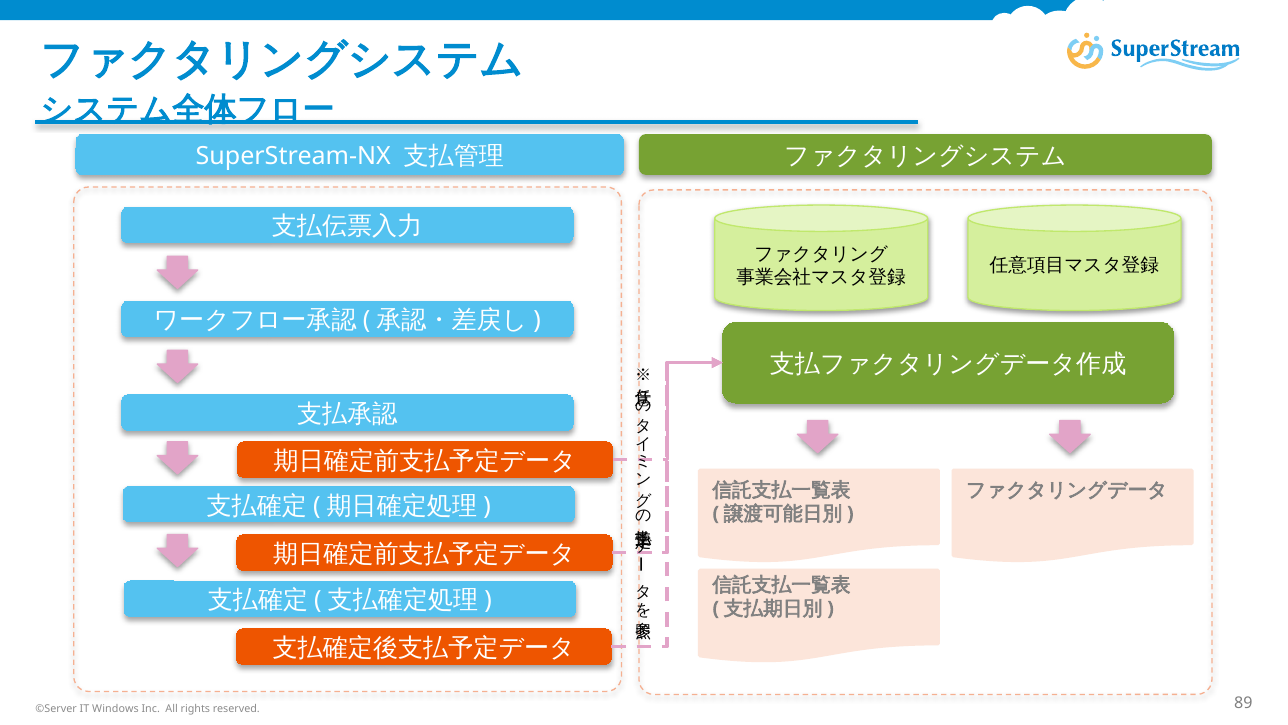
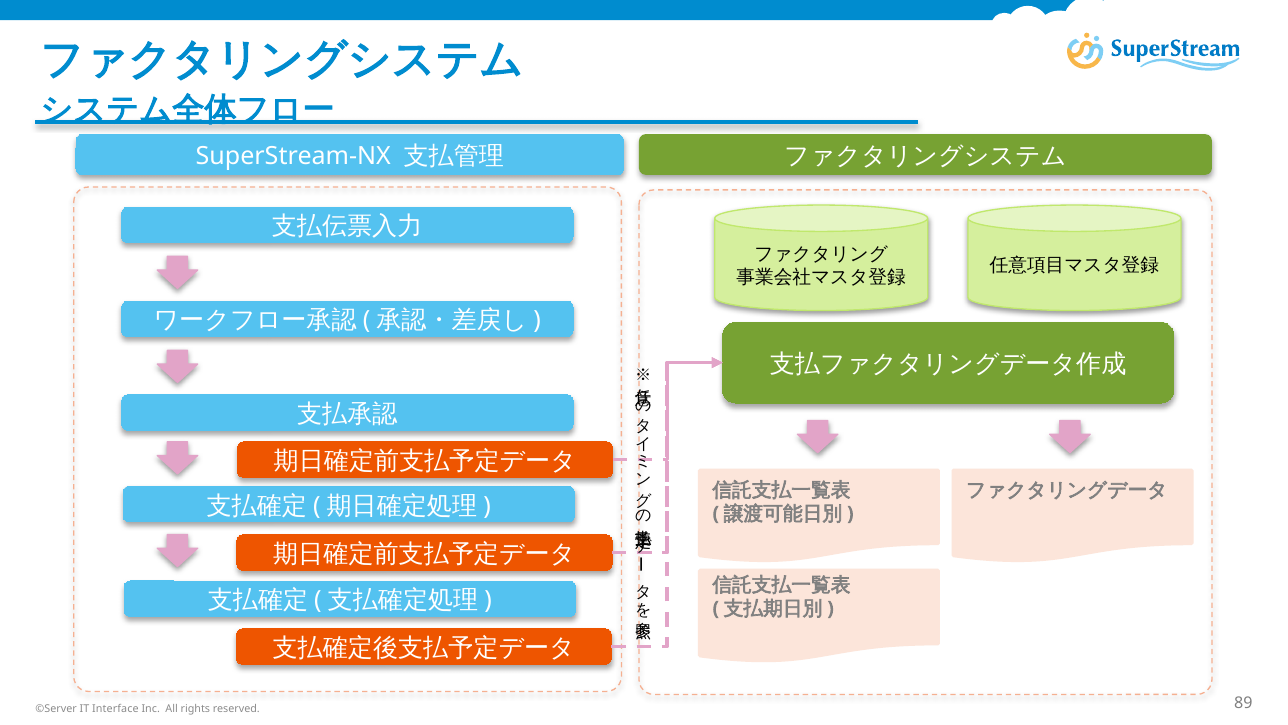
Windows: Windows -> Interface
